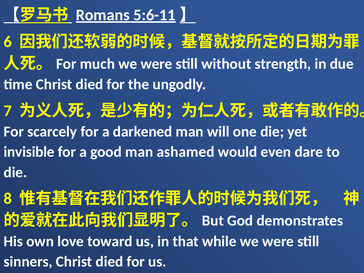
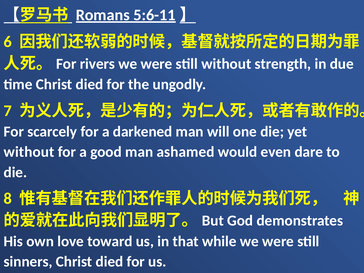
much: much -> rivers
invisible at (29, 152): invisible -> without
